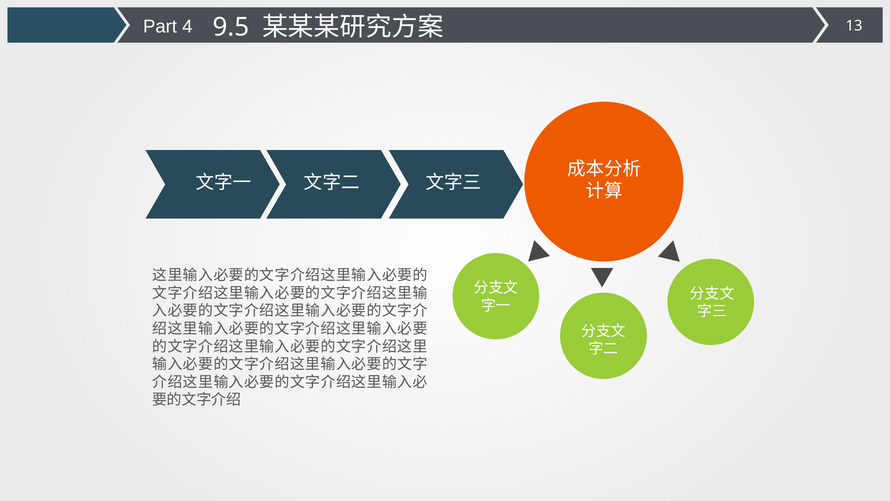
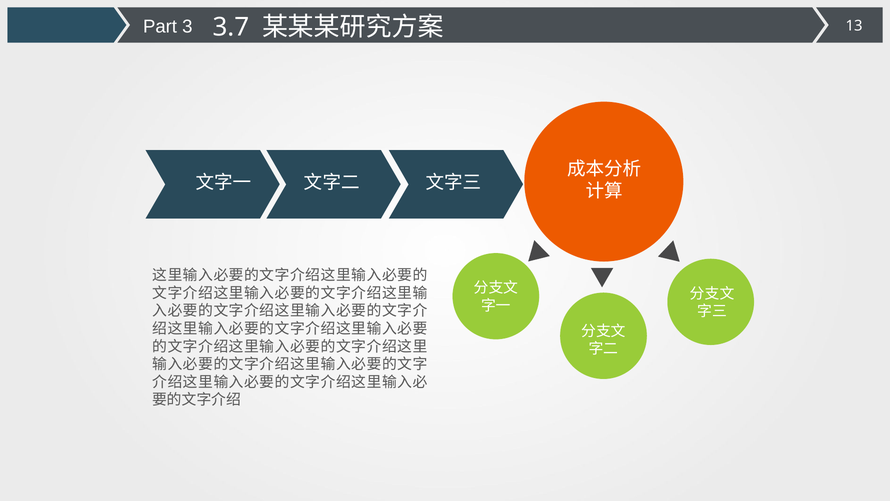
4: 4 -> 3
9.5: 9.5 -> 3.7
